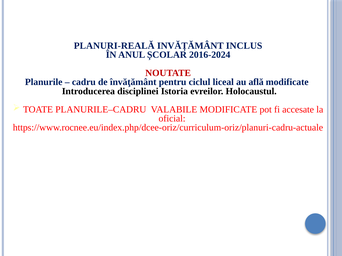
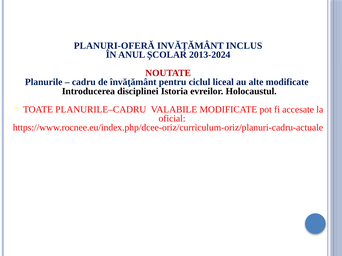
PLANURI-REALĂ: PLANURI-REALĂ -> PLANURI-OFERĂ
2016-2024: 2016-2024 -> 2013-2024
află: află -> alte
